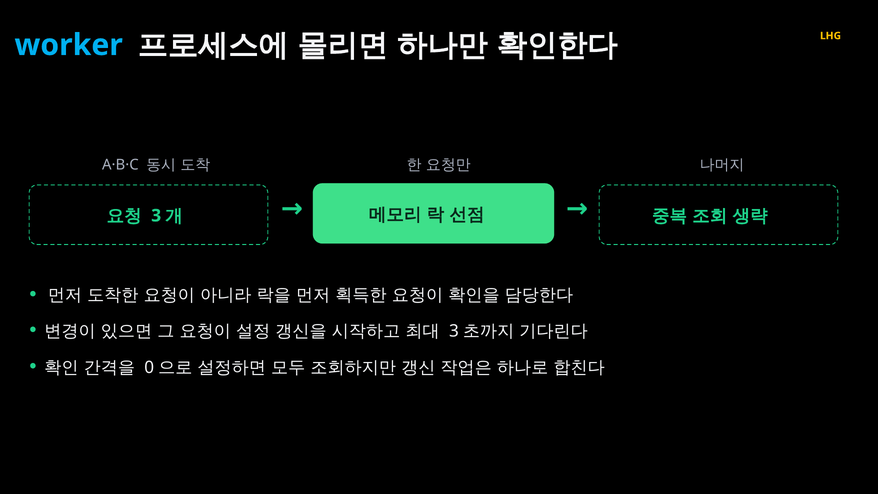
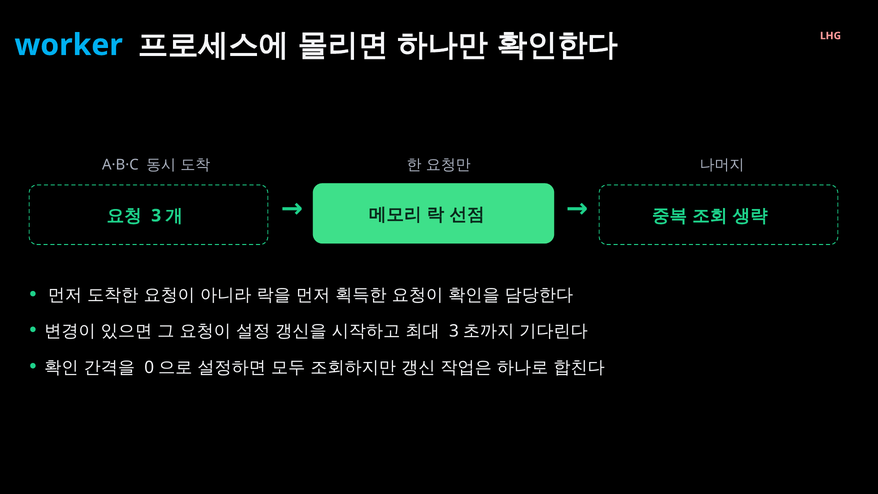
LHG colour: yellow -> pink
